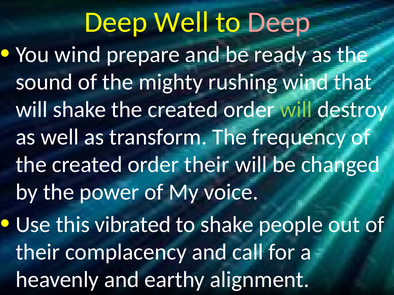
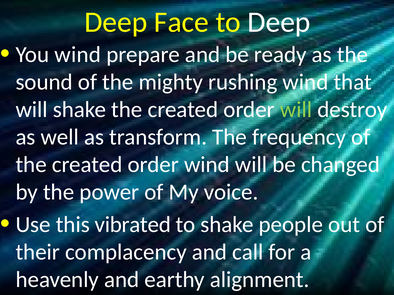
Deep Well: Well -> Face
Deep at (279, 22) colour: pink -> white
order their: their -> wind
